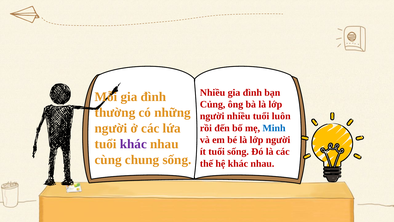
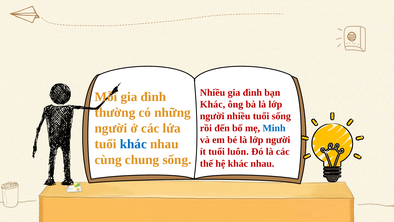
Củng at (213, 104): Củng -> Khác
tuổi luôn: luôn -> sống
khác at (133, 144) colour: purple -> blue
tuổi sống: sống -> luôn
